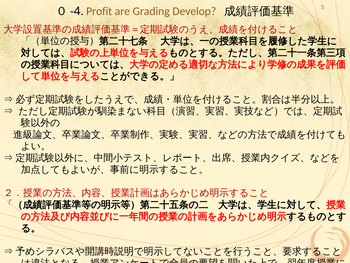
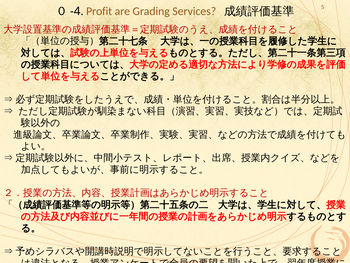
Develop: Develop -> Services
